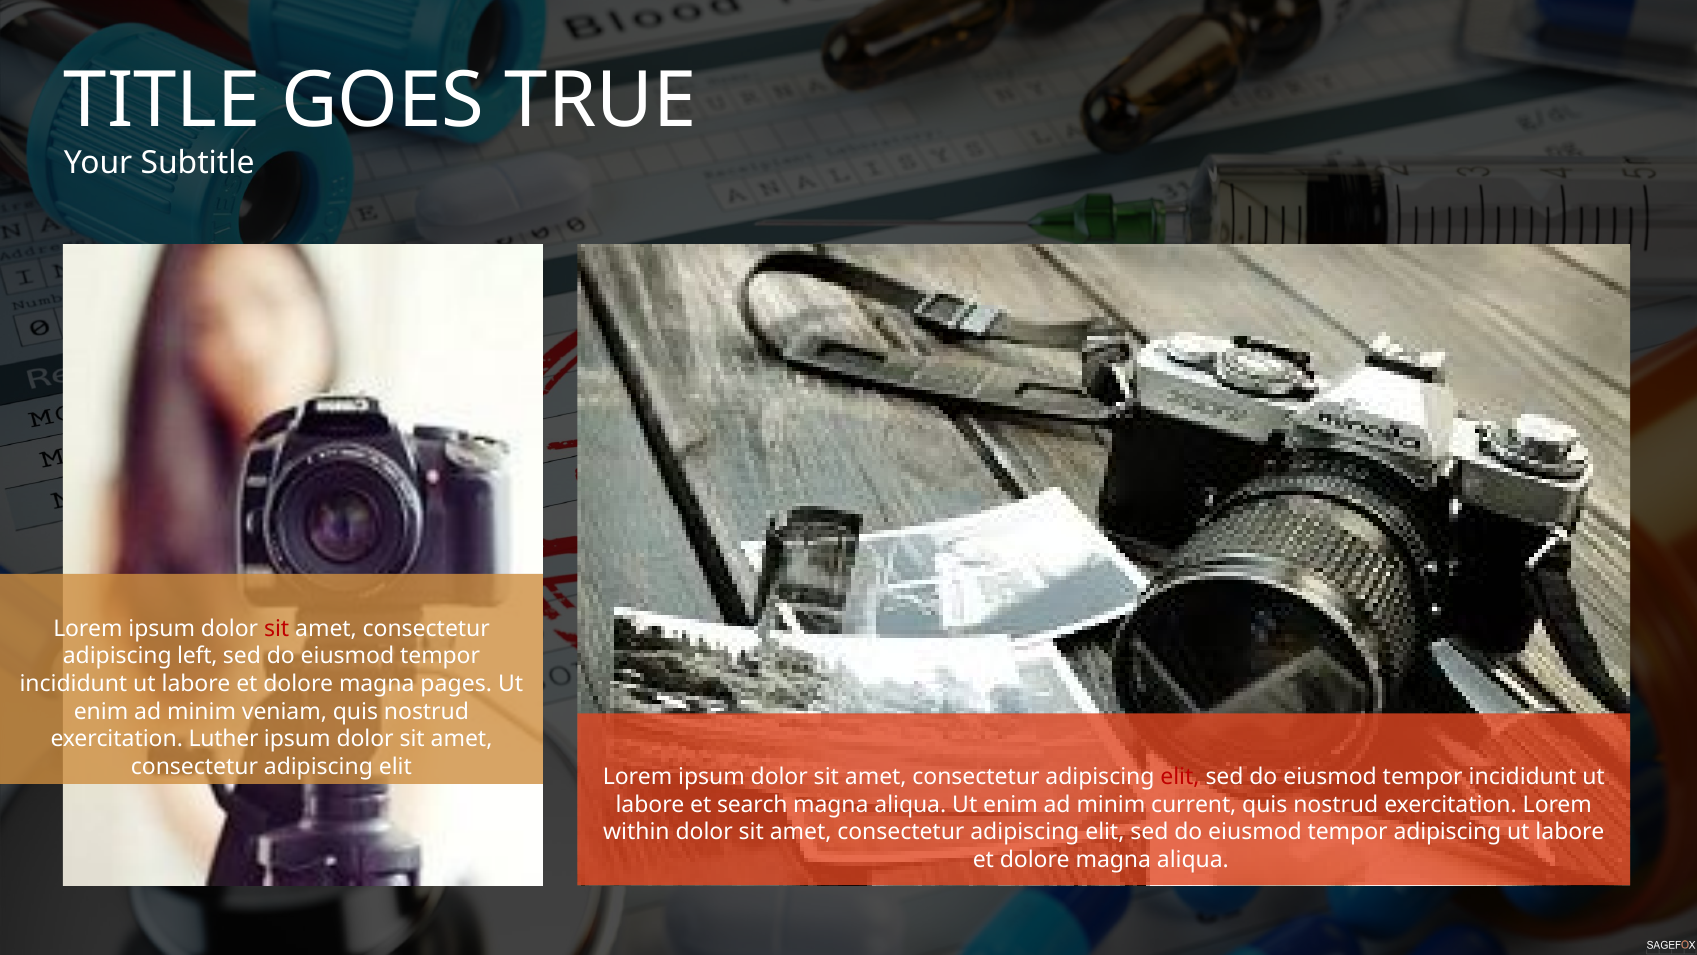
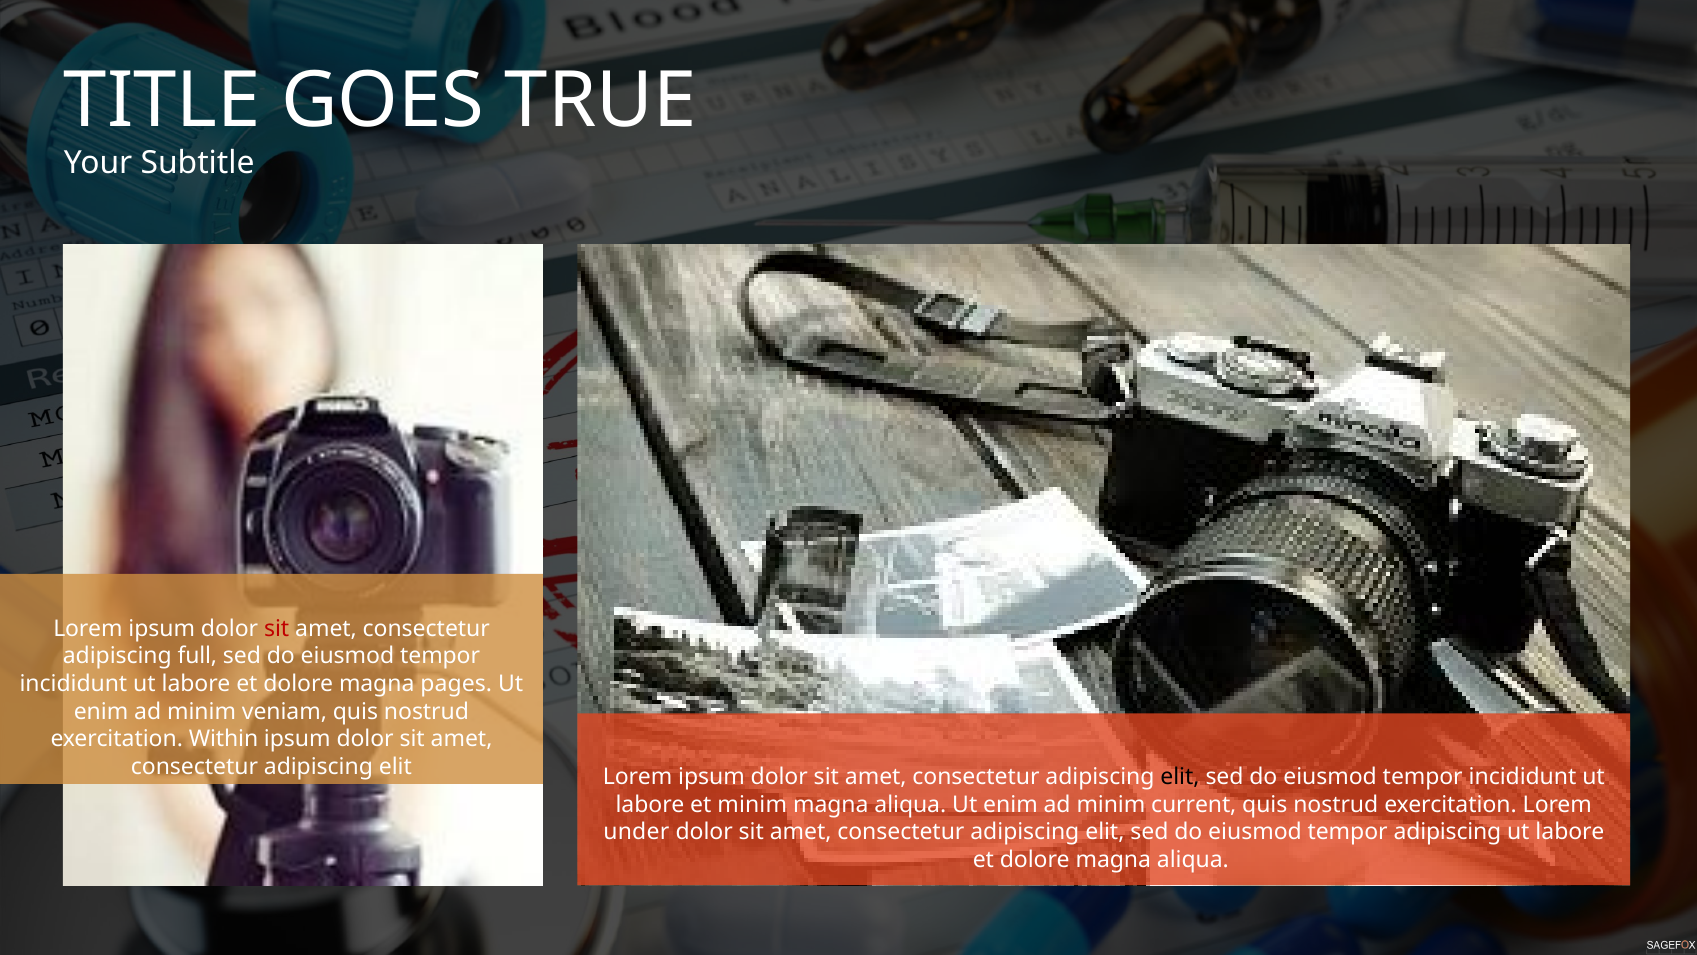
left: left -> full
Luther: Luther -> Within
elit at (1180, 777) colour: red -> black
et search: search -> minim
within: within -> under
